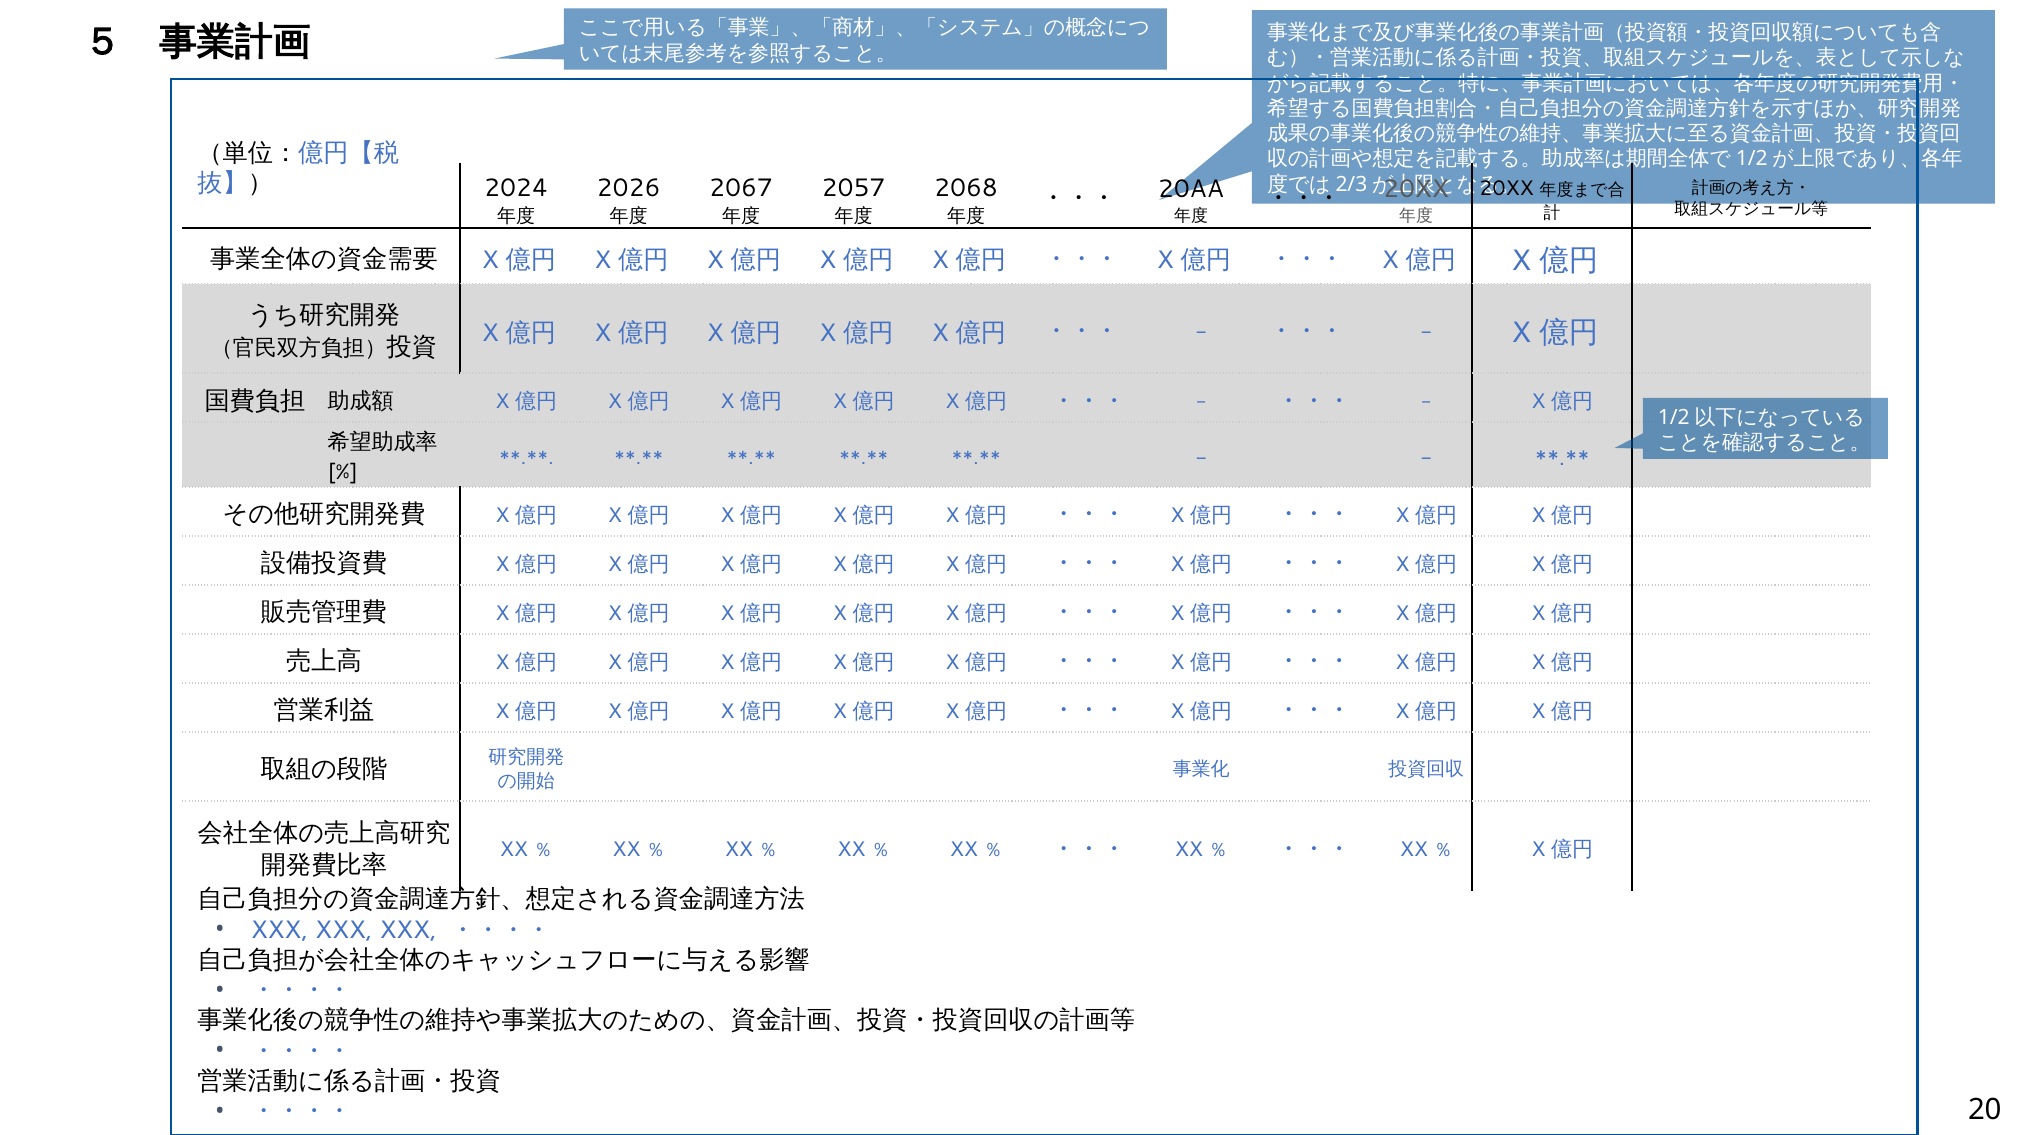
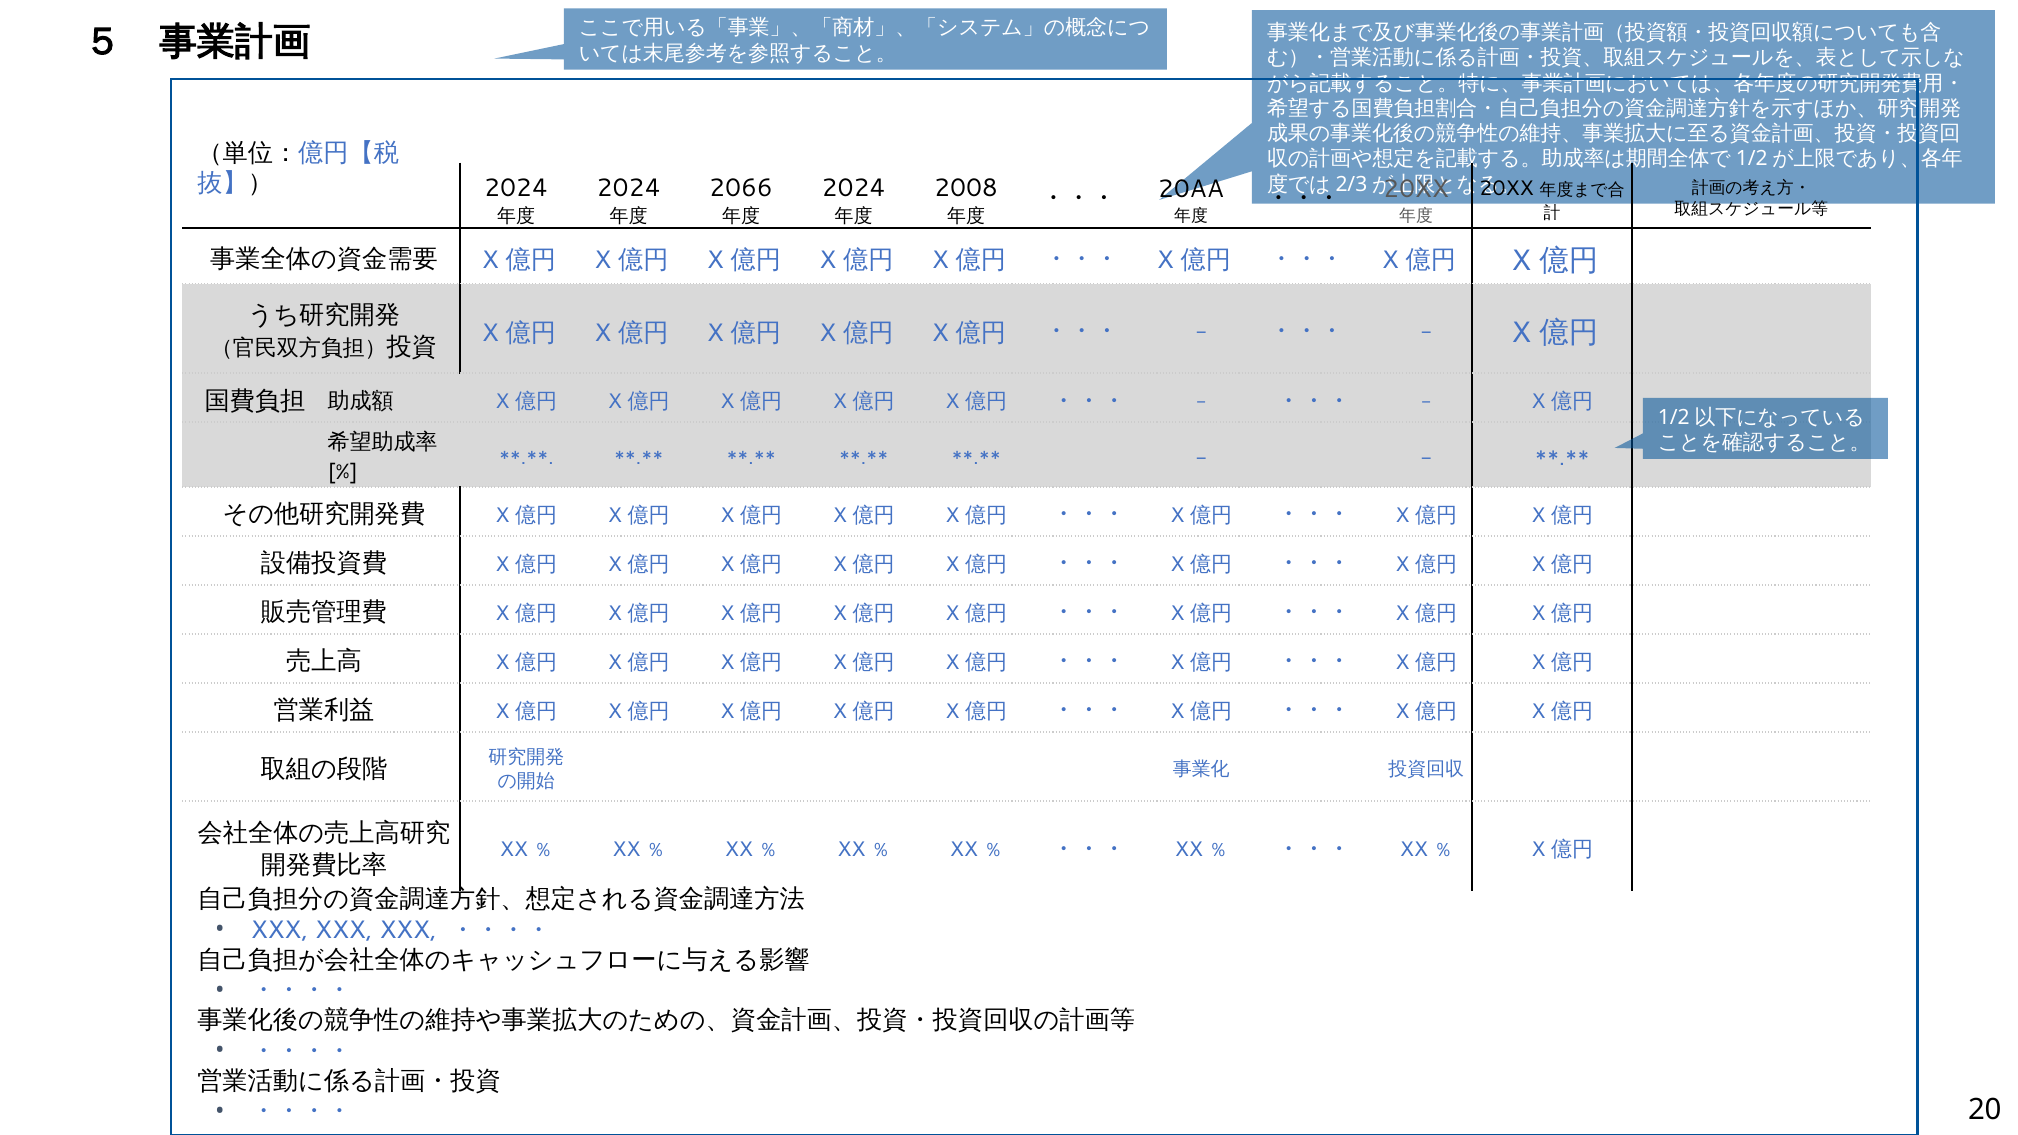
2026 at (629, 188): 2026 -> 2024
2067: 2067 -> 2066
2057 at (854, 188): 2057 -> 2024
2068: 2068 -> 2008
